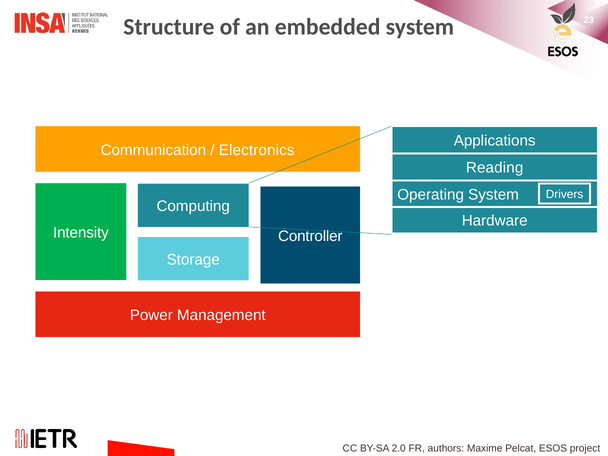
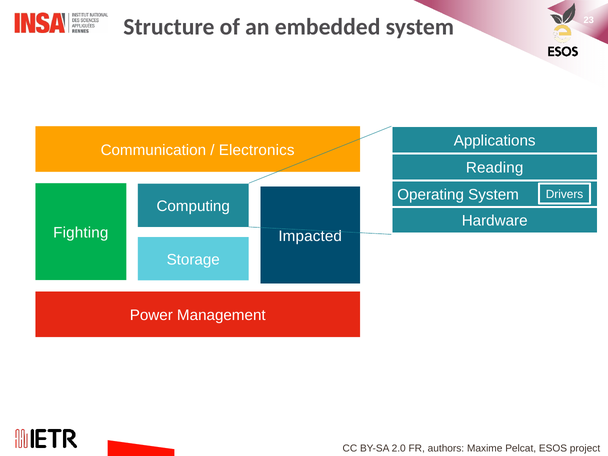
Intensity: Intensity -> Fighting
Controller: Controller -> Impacted
